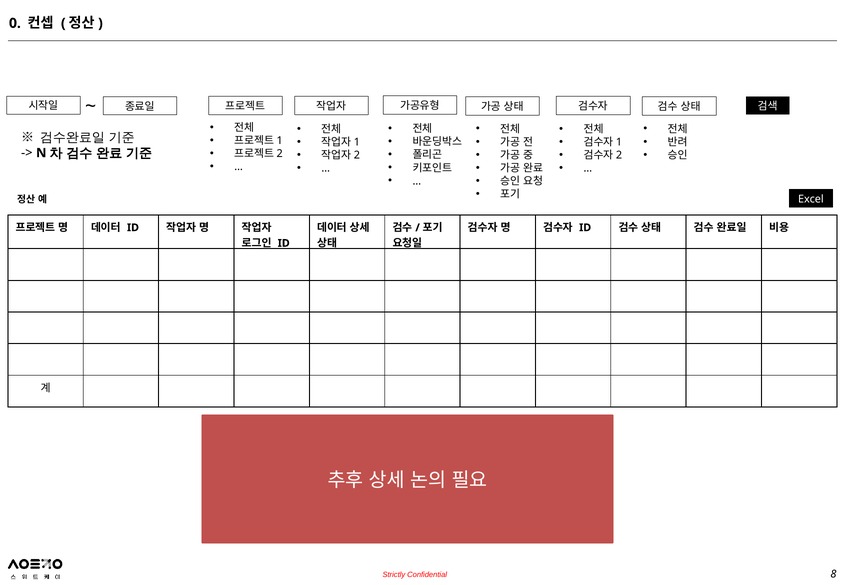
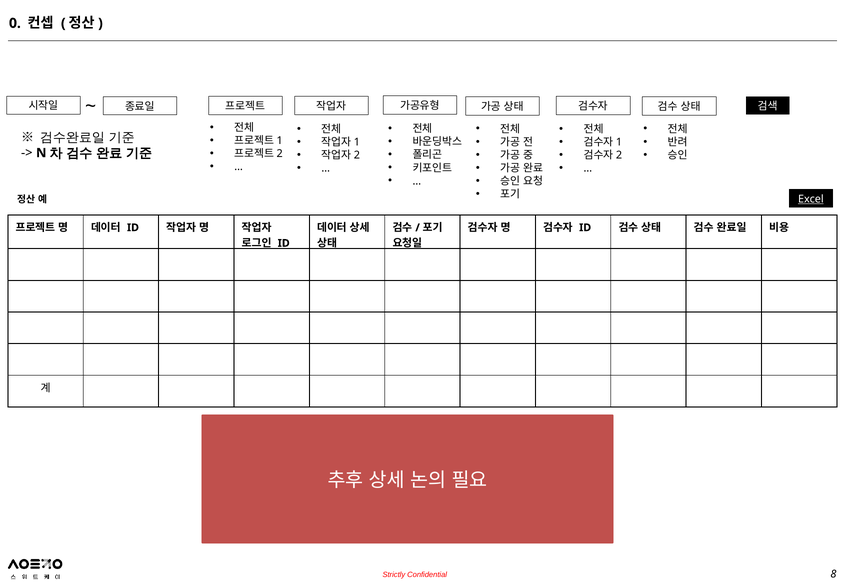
Excel underline: none -> present
